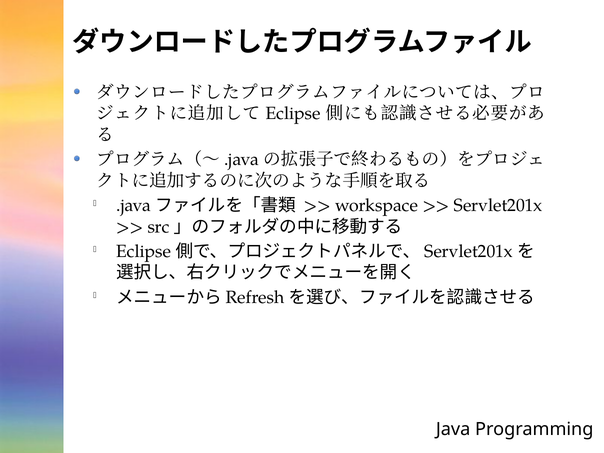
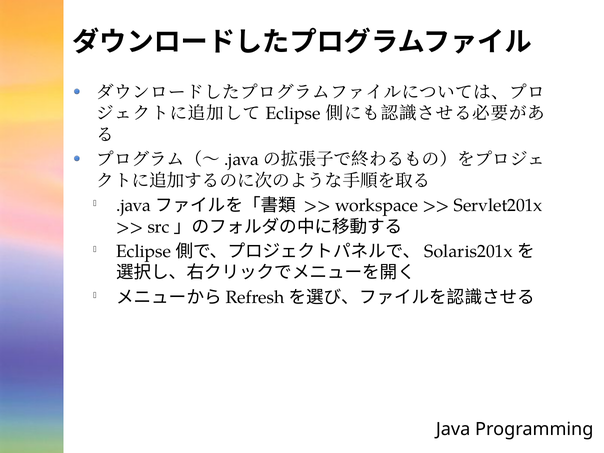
Servlet201x at (469, 252): Servlet201x -> Solaris201x
